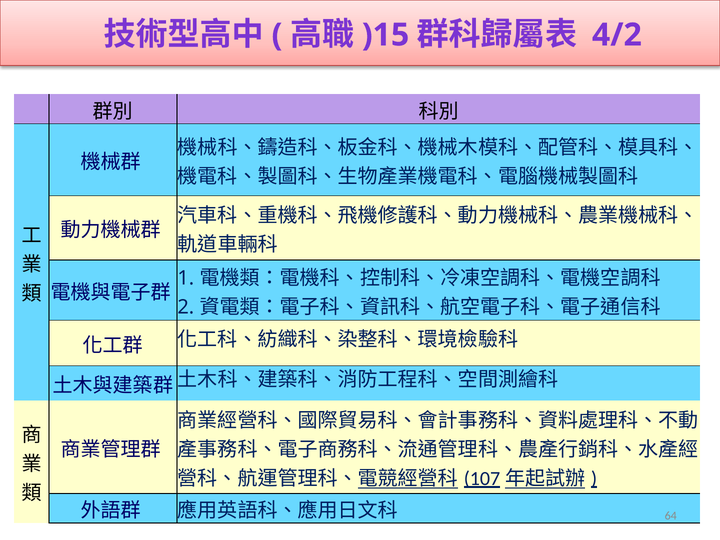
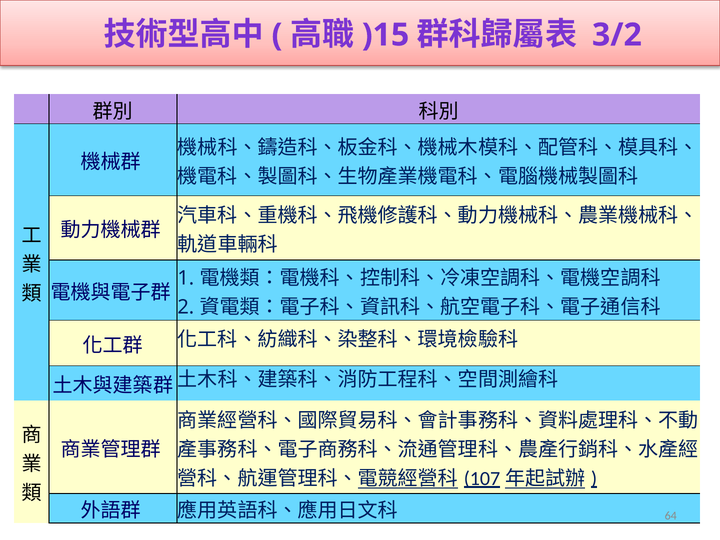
4/2: 4/2 -> 3/2
